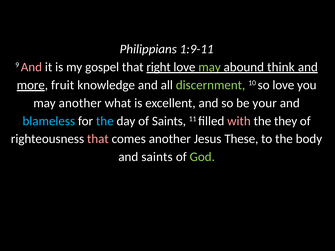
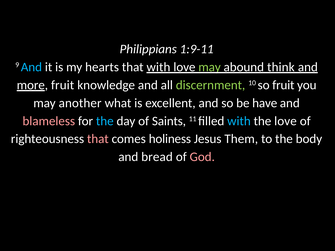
And at (31, 67) colour: pink -> light blue
gospel: gospel -> hearts
that right: right -> with
so love: love -> fruit
your: your -> have
blameless colour: light blue -> pink
with at (239, 121) colour: pink -> light blue
the they: they -> love
comes another: another -> holiness
These: These -> Them
and saints: saints -> bread
God colour: light green -> pink
